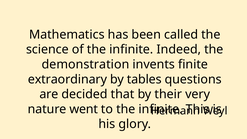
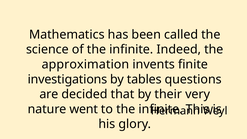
demonstration: demonstration -> approximation
extraordinary: extraordinary -> investigations
